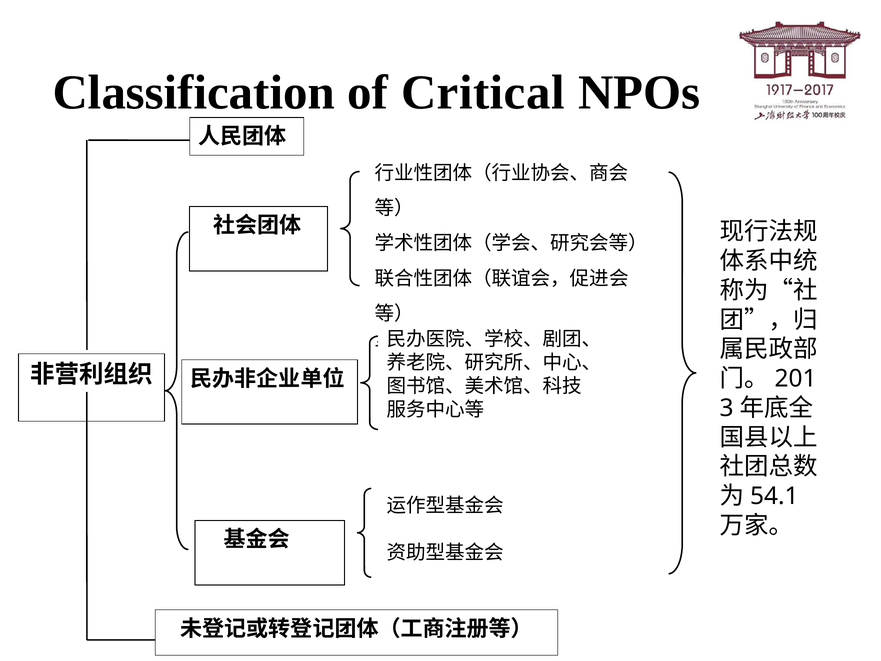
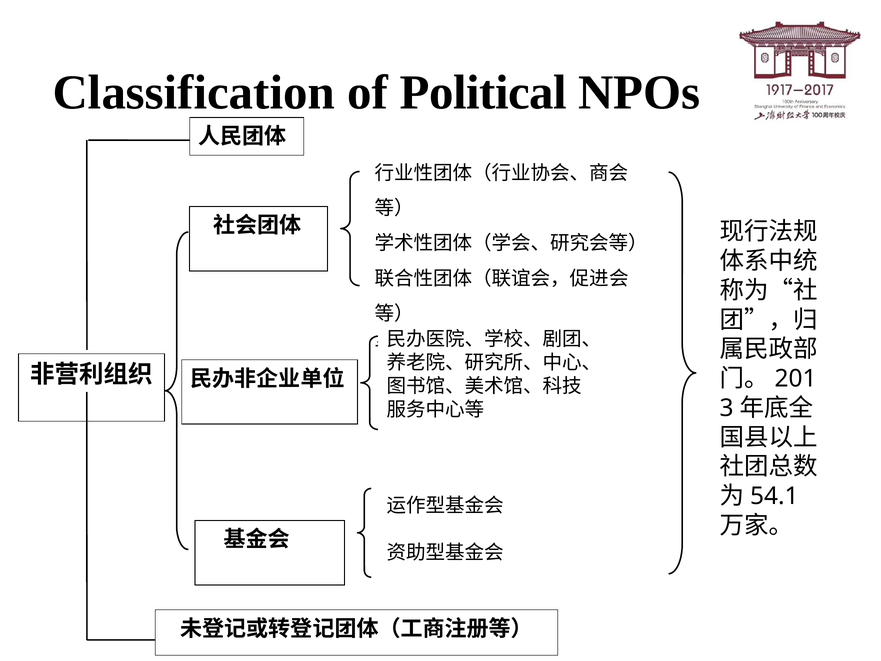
Critical: Critical -> Political
